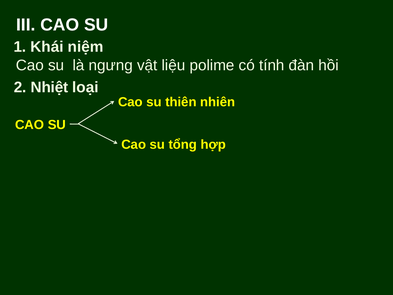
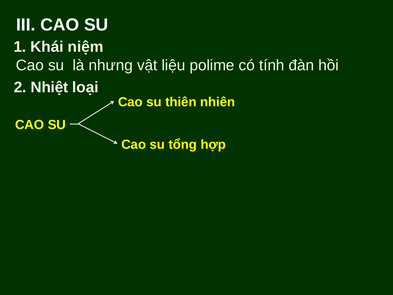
ngưng: ngưng -> nhưng
